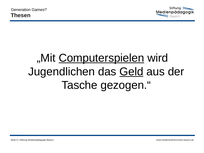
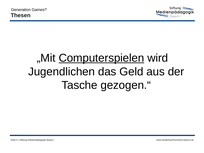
Geld underline: present -> none
